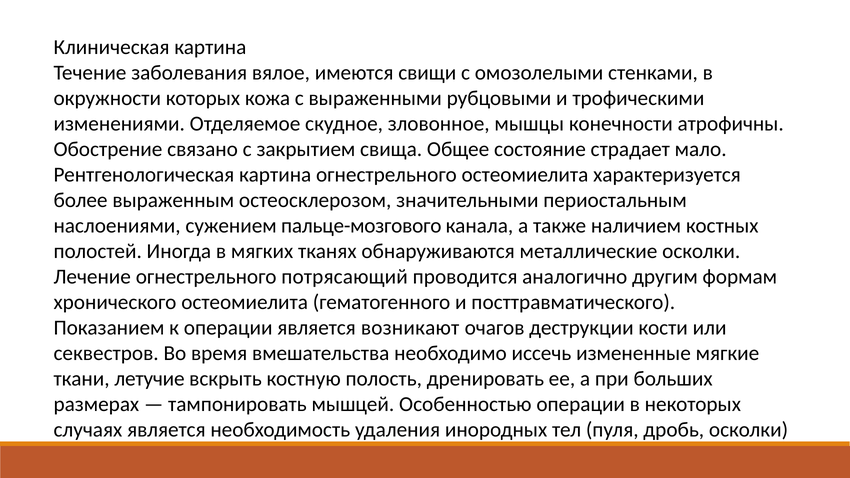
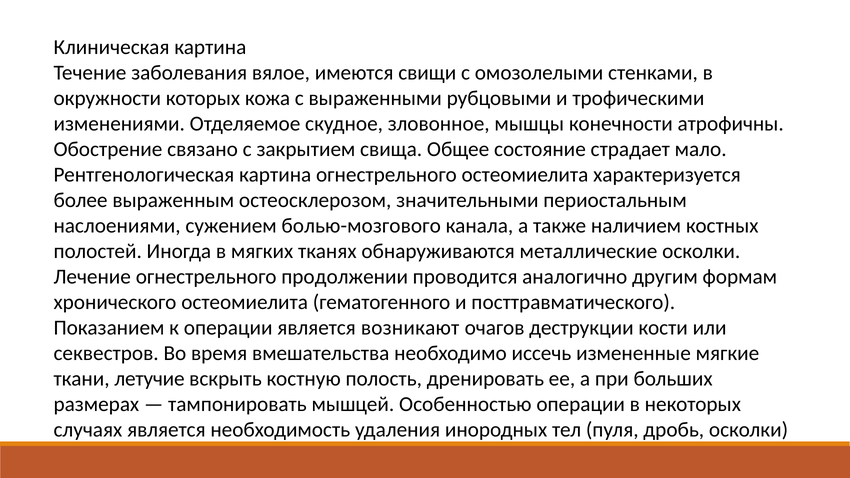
пальце-мозгового: пальце-мозгового -> болью-мозгового
потрясающий: потрясающий -> продолжении
